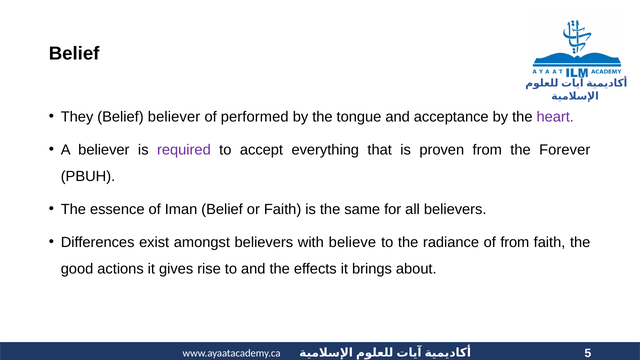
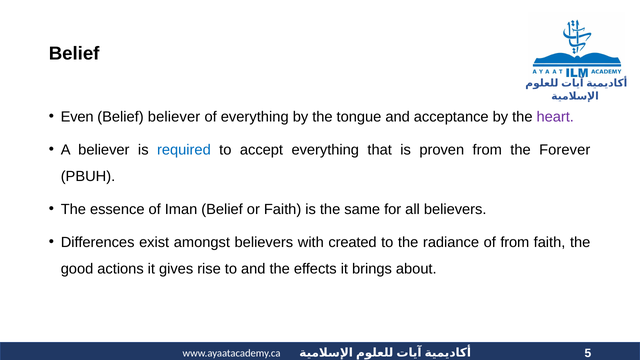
They: They -> Even
of performed: performed -> everything
required colour: purple -> blue
believe: believe -> created
